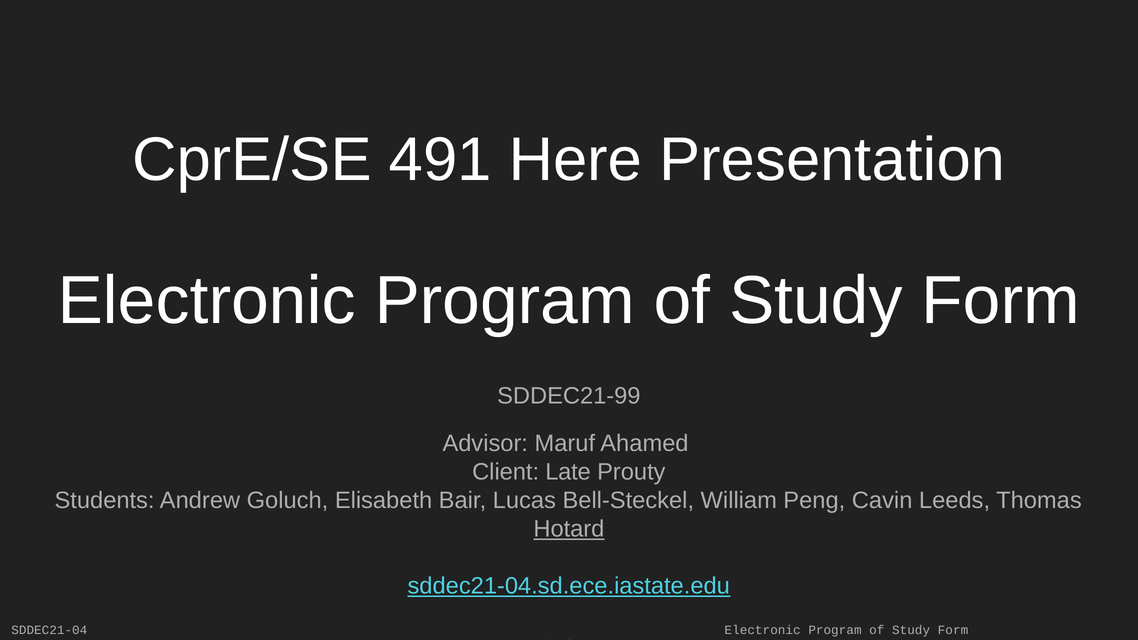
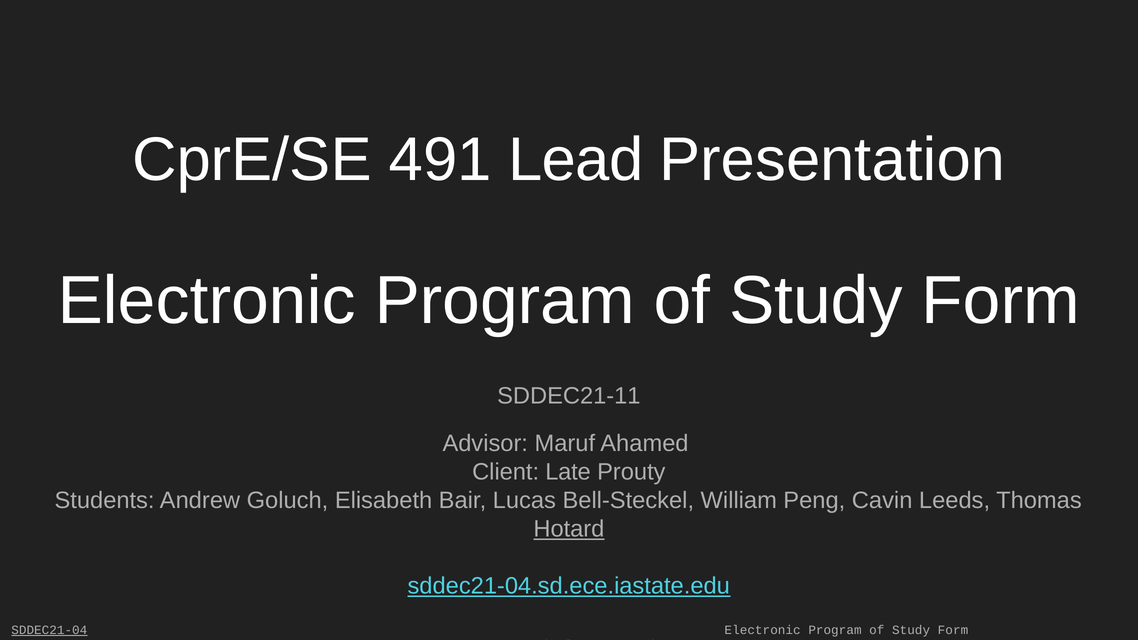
Here: Here -> Lead
SDDEC21-99: SDDEC21-99 -> SDDEC21-11
SDDEC21-04 underline: none -> present
